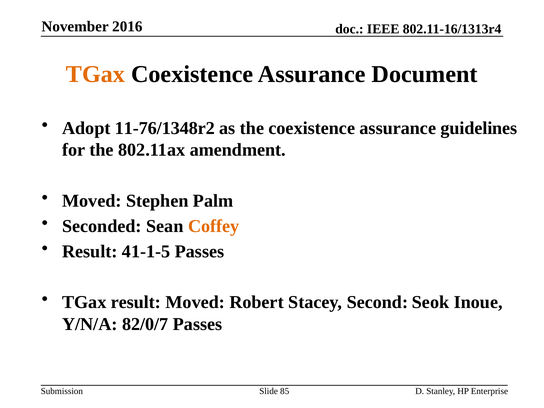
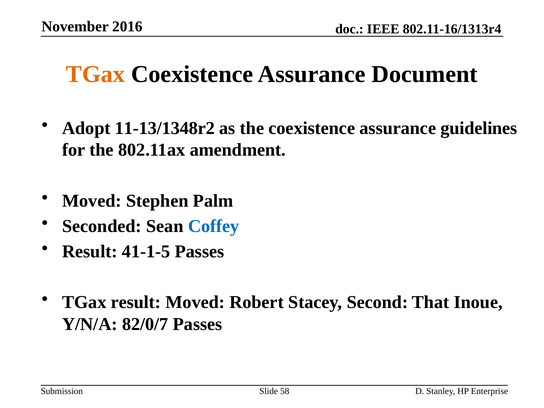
11-76/1348r2: 11-76/1348r2 -> 11-13/1348r2
Coffey colour: orange -> blue
Seok: Seok -> That
85: 85 -> 58
